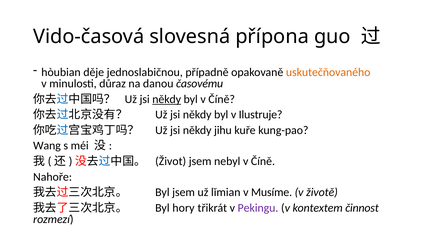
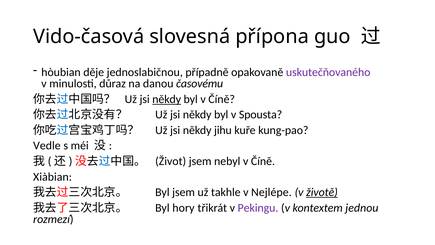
uskutečňovaného colour: orange -> purple
Ilustruje: Ilustruje -> Spousta
Wang: Wang -> Vedle
Nahoře: Nahoře -> Xiàbian
lǐmian: lǐmian -> takhle
Musíme: Musíme -> Nejlépe
životě underline: none -> present
činnost: činnost -> jednou
